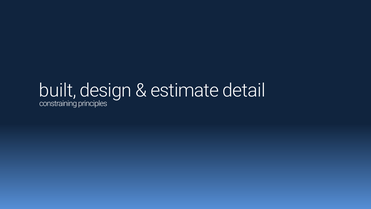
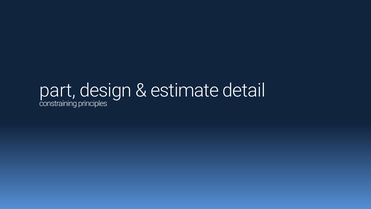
built: built -> part
